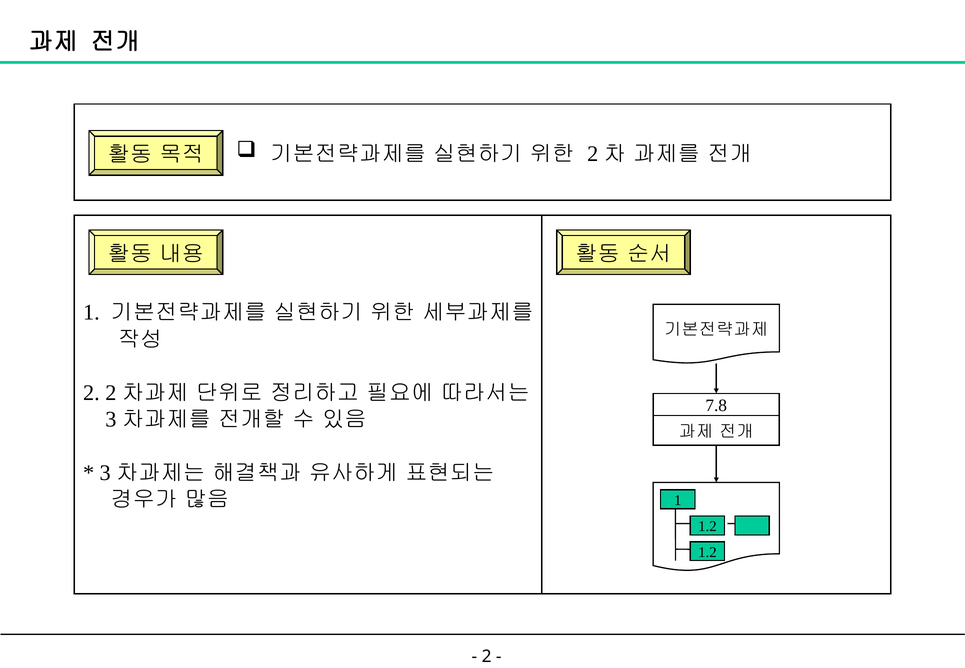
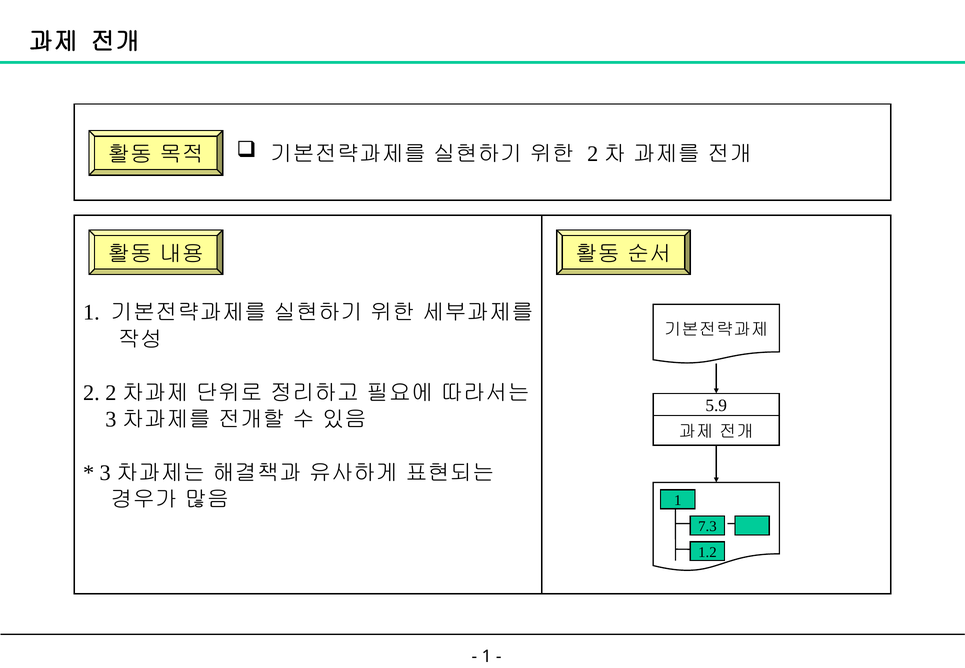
7.8: 7.8 -> 5.9
1.2 at (707, 527): 1.2 -> 7.3
2 at (487, 656): 2 -> 1
